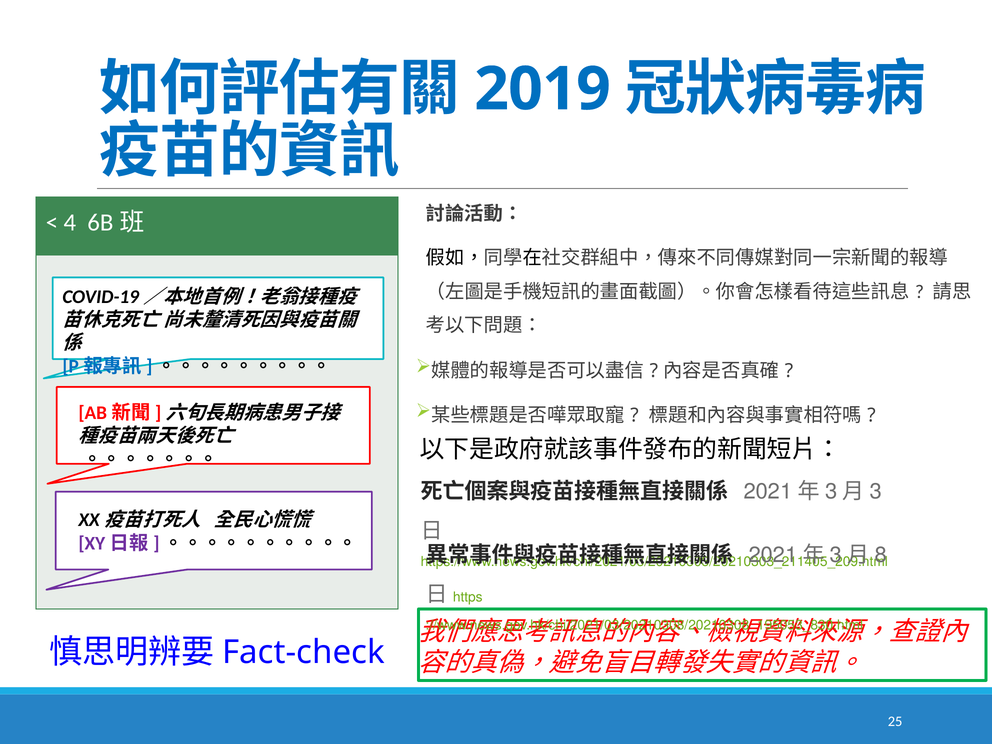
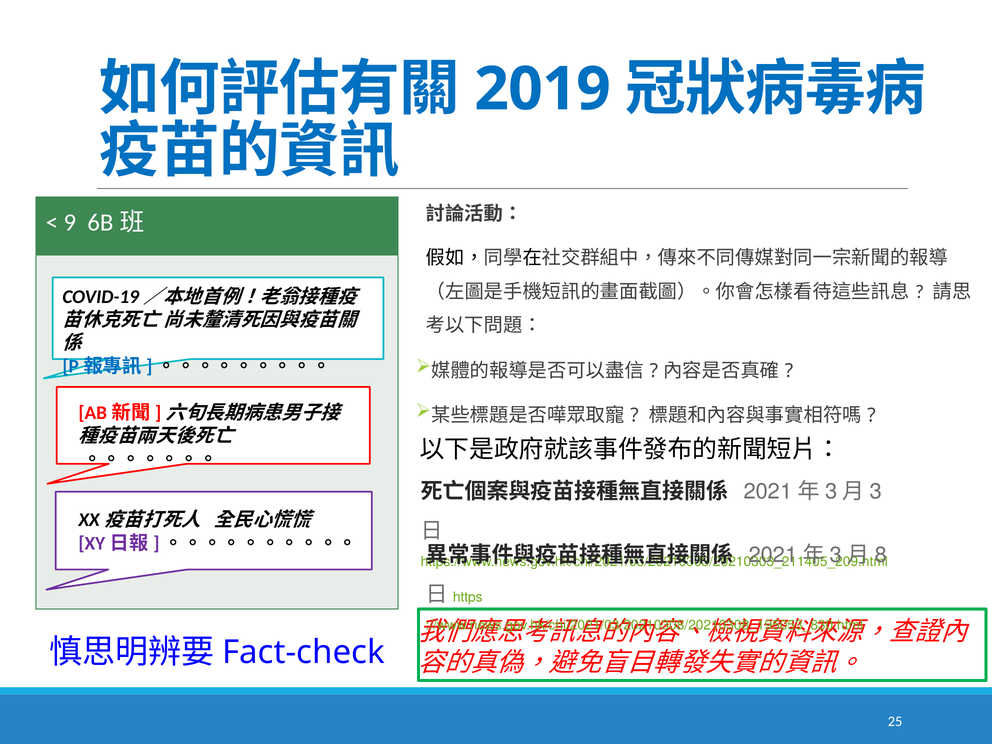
4: 4 -> 9
